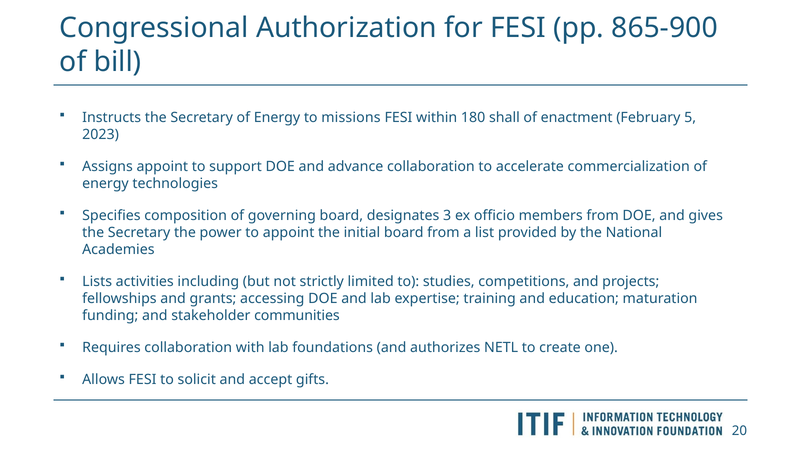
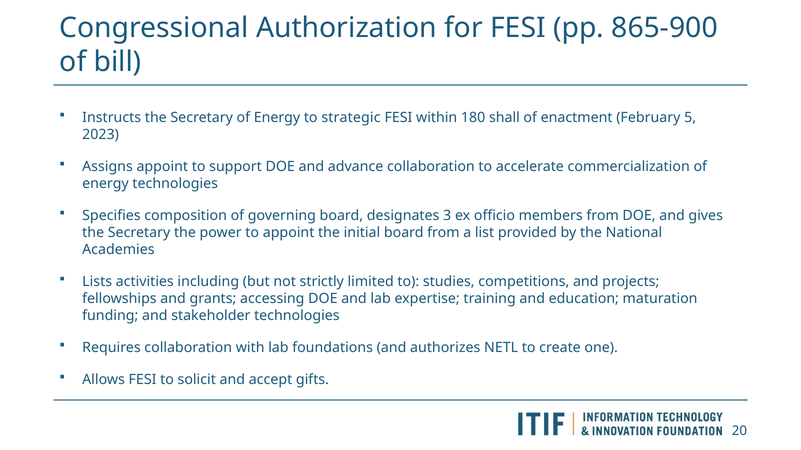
missions: missions -> strategic
stakeholder communities: communities -> technologies
